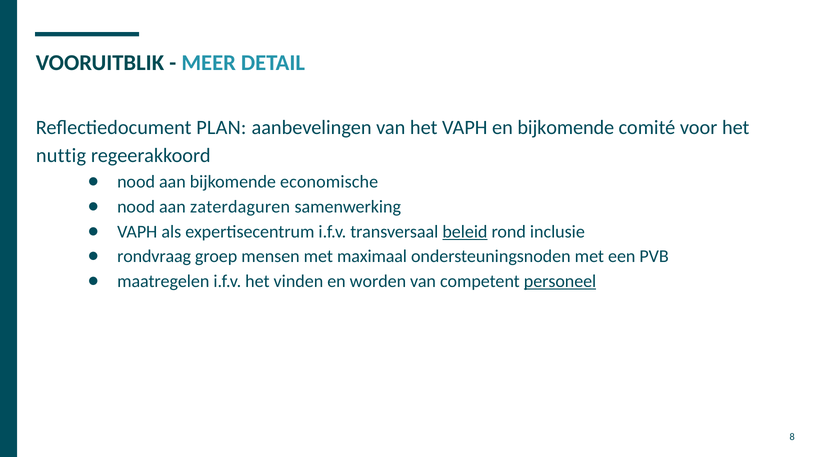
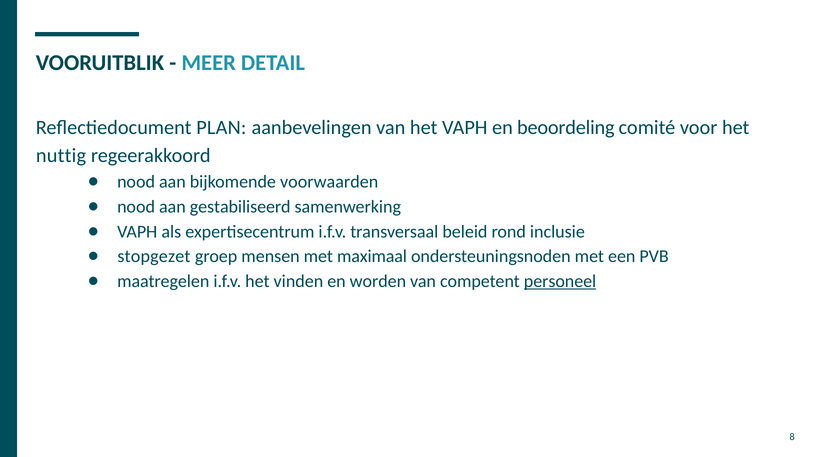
en bijkomende: bijkomende -> beoordeling
economische: economische -> voorwaarden
zaterdaguren: zaterdaguren -> gestabiliseerd
beleid underline: present -> none
rondvraag: rondvraag -> stopgezet
